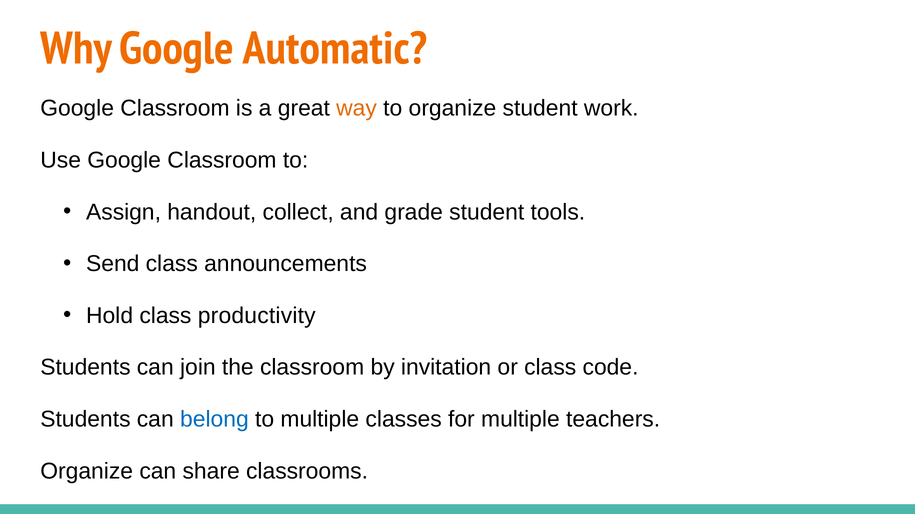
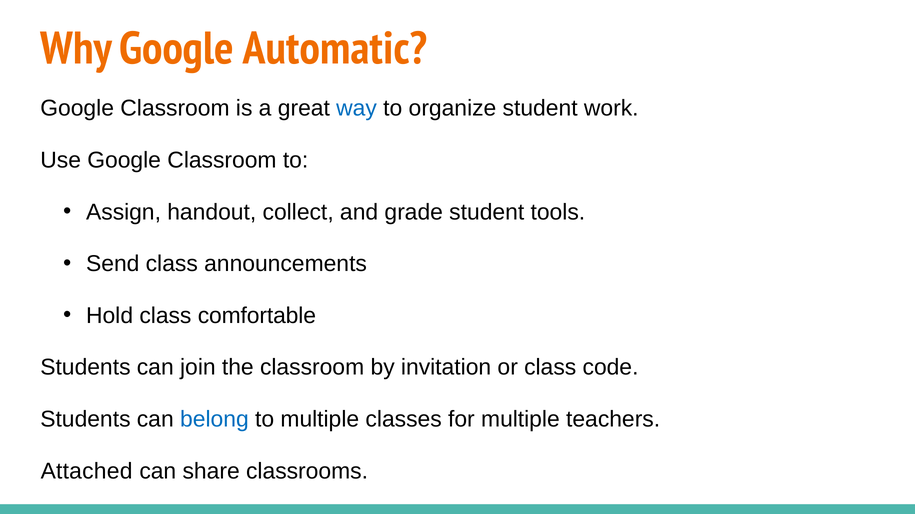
way colour: orange -> blue
productivity: productivity -> comfortable
Organize at (87, 472): Organize -> Attached
